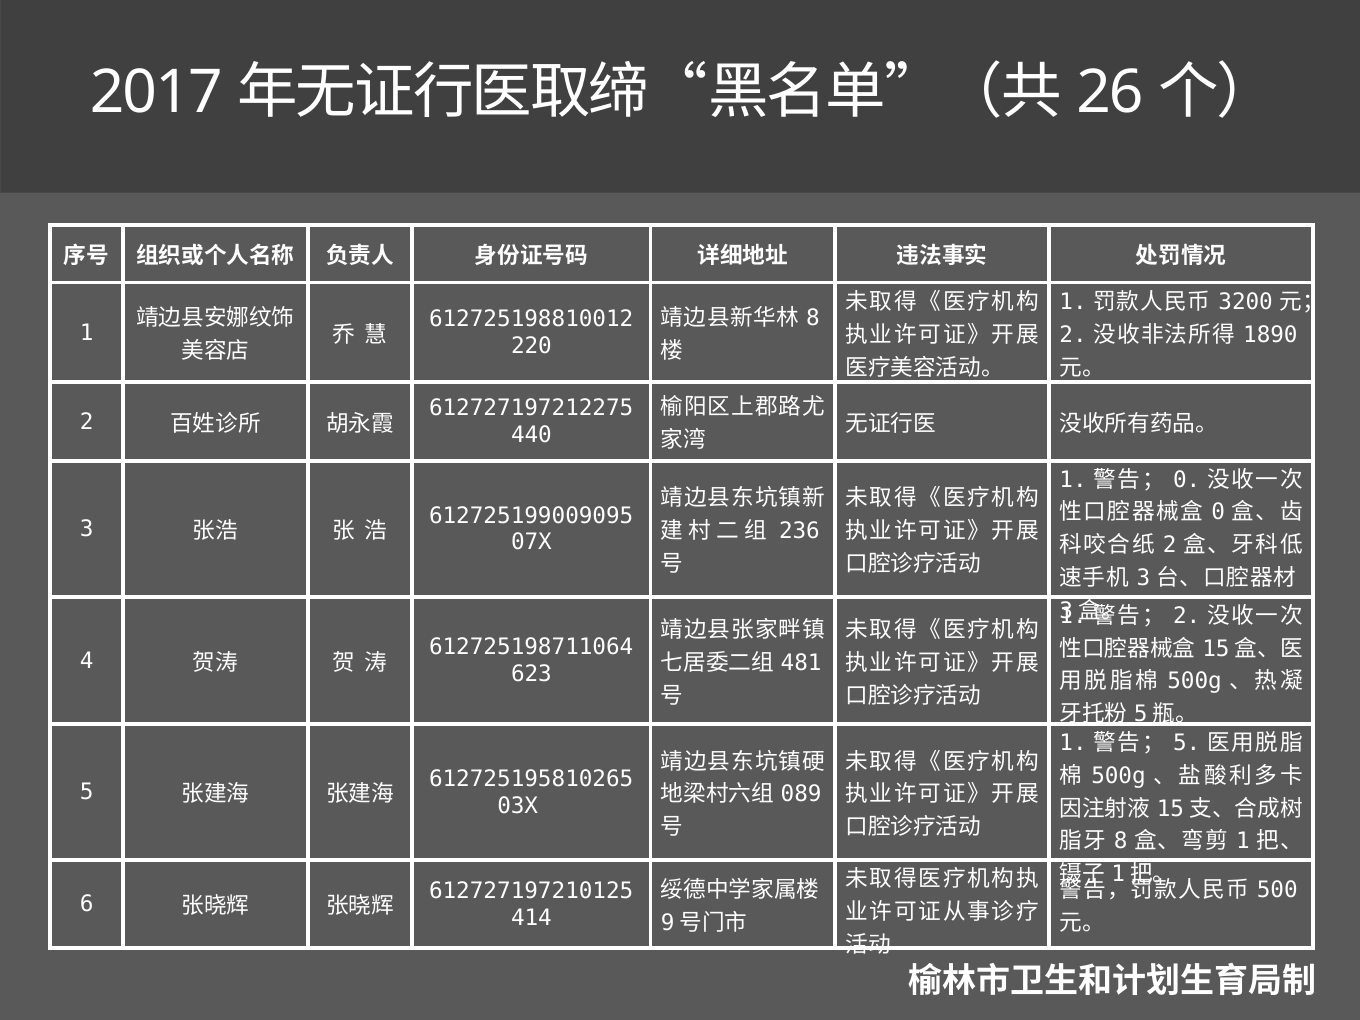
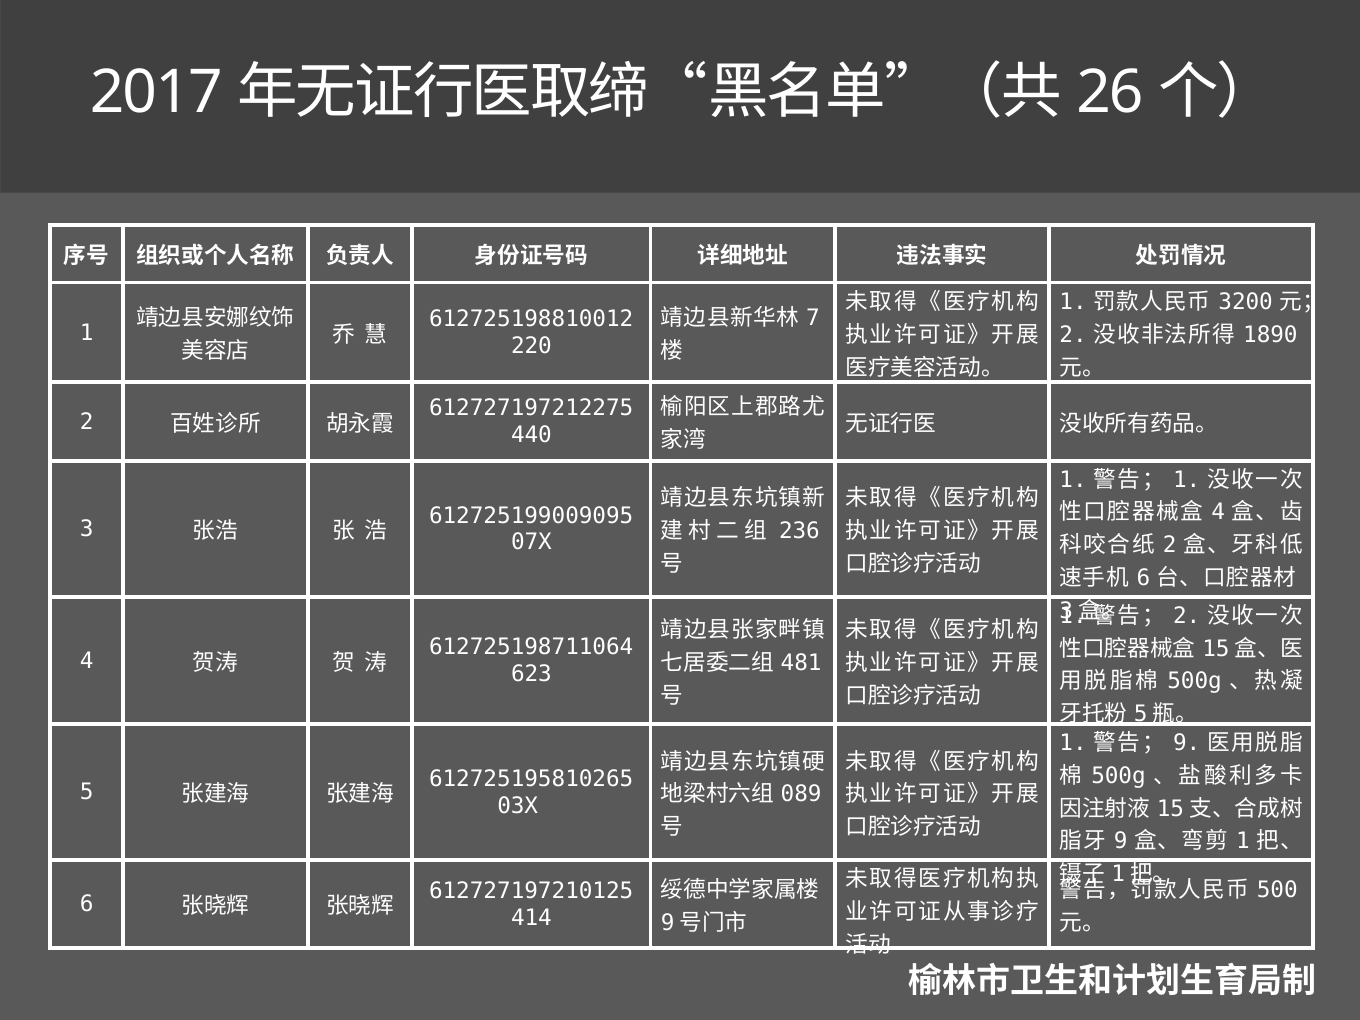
8 at (813, 318): 8 -> 7
0 at (1187, 480): 0 -> 1
0 at (1218, 512): 0 -> 4
3 at (1143, 578): 3 -> 6
5 at (1187, 743): 5 -> 9
8 at (1121, 841): 8 -> 9
